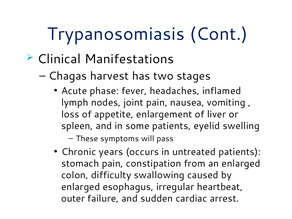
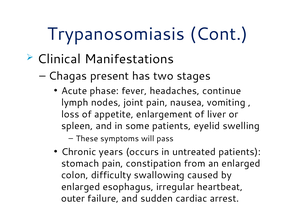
harvest: harvest -> present
inflamed: inflamed -> continue
